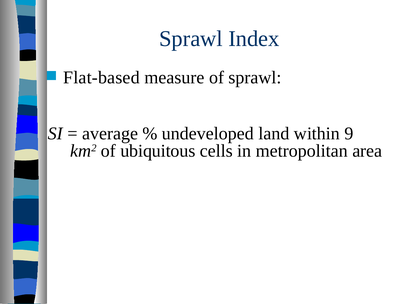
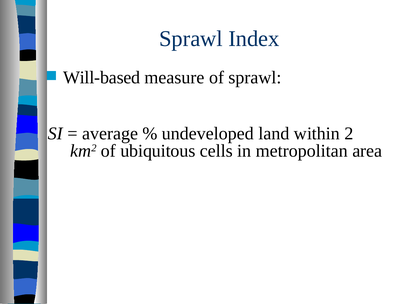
Flat-based: Flat-based -> Will-based
9: 9 -> 2
